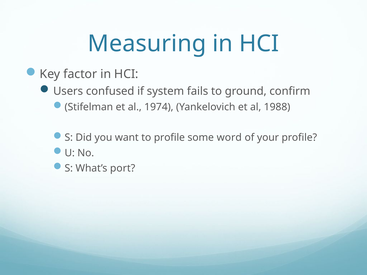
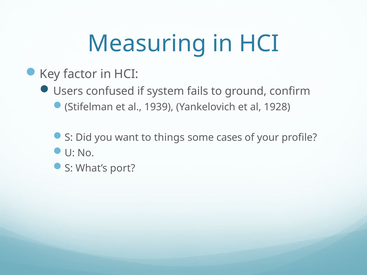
1974: 1974 -> 1939
1988: 1988 -> 1928
to profile: profile -> things
word: word -> cases
